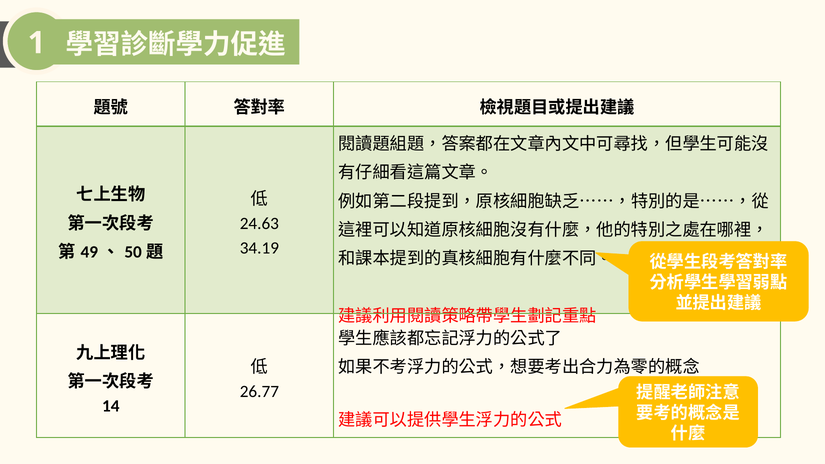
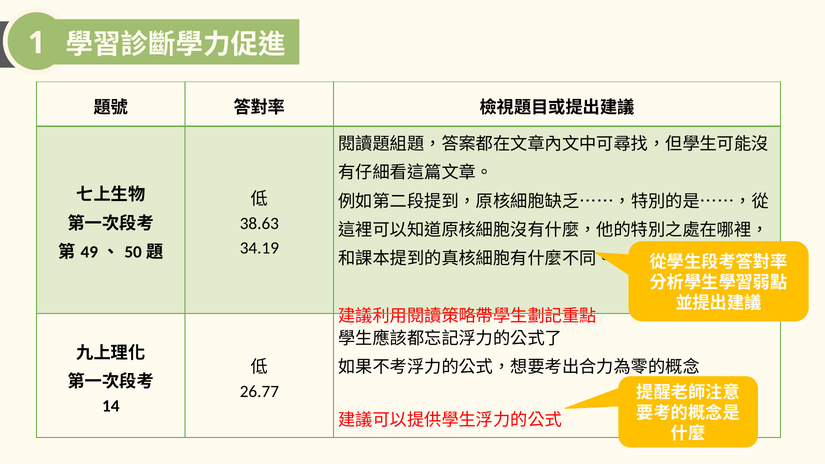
24.63: 24.63 -> 38.63
